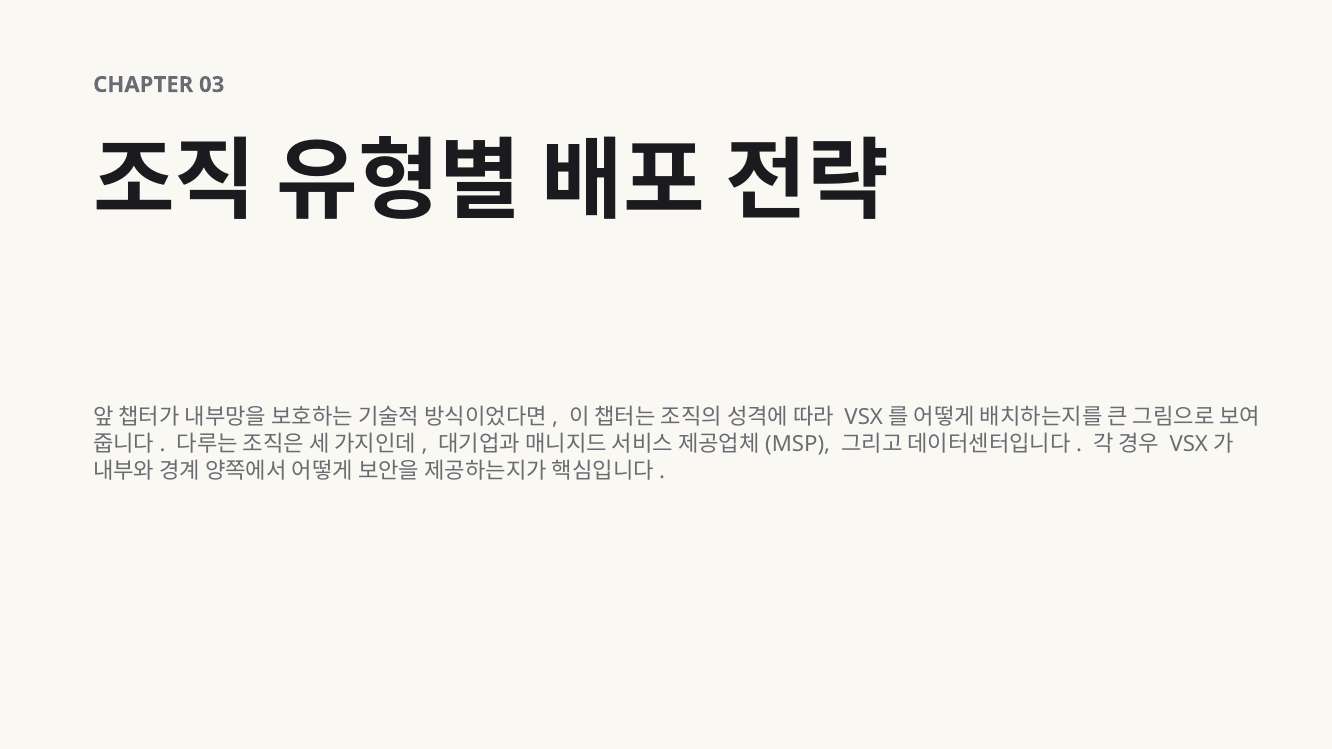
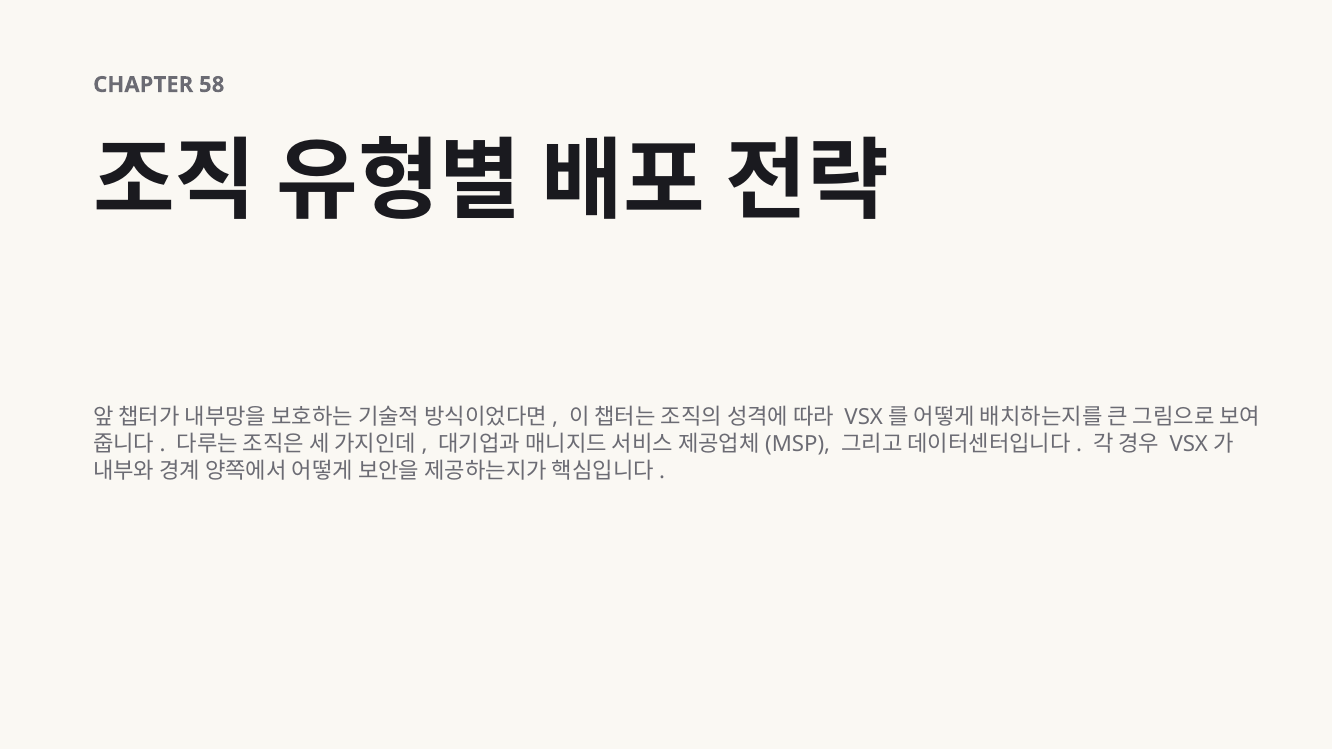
03: 03 -> 58
